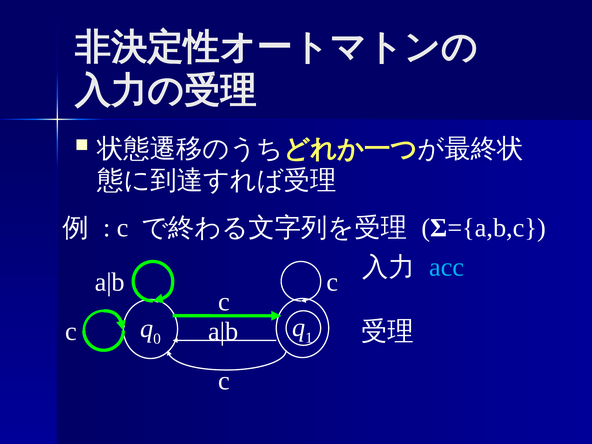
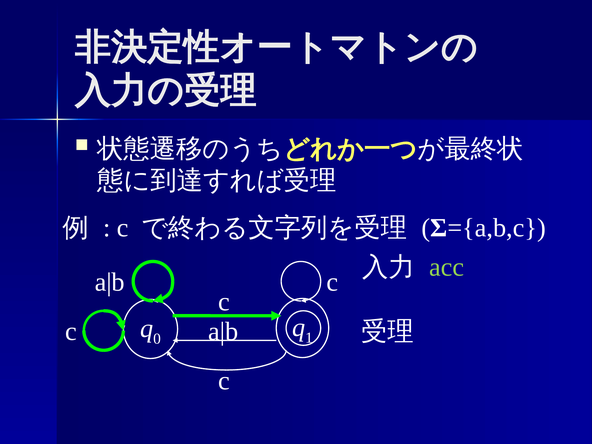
acc colour: light blue -> light green
